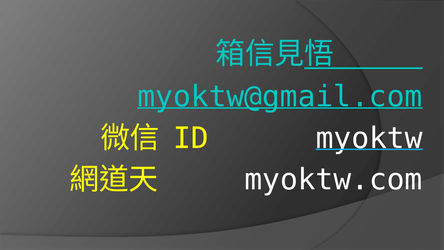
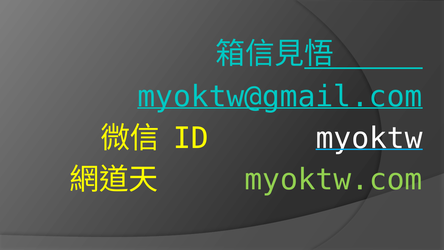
myoktw.com colour: white -> light green
